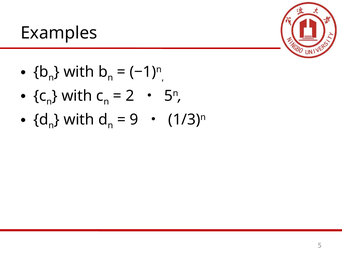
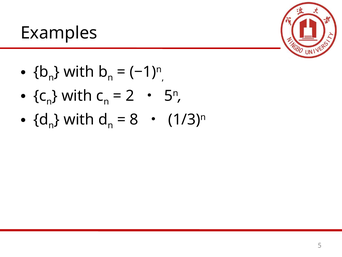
9: 9 -> 8
